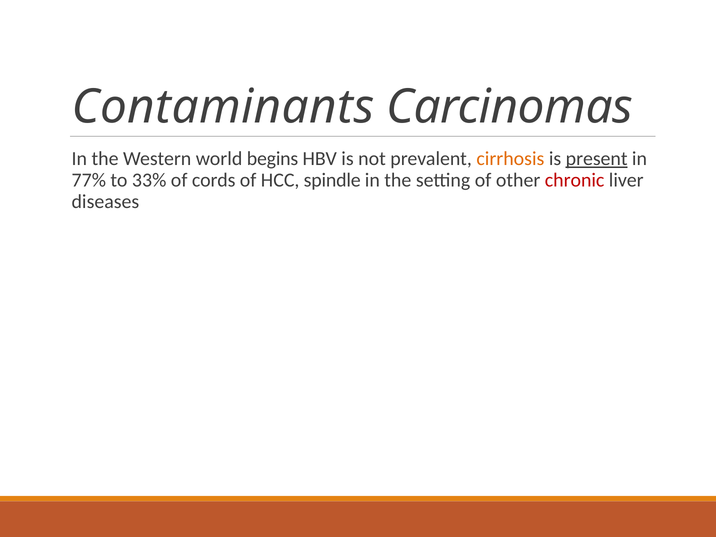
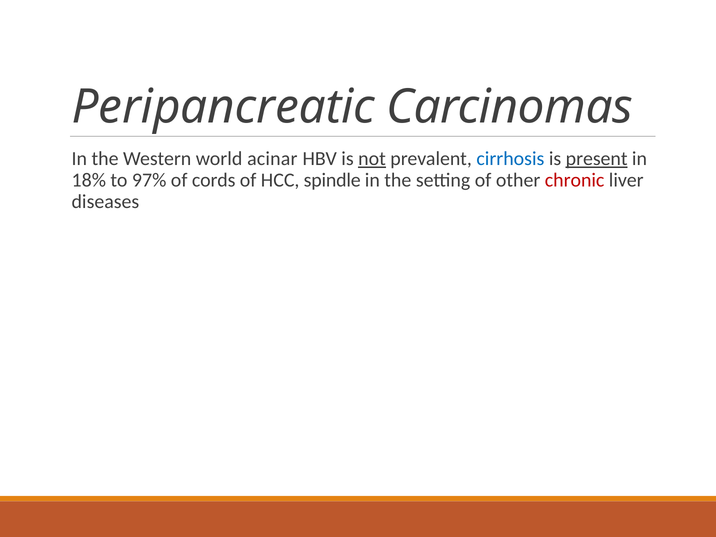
Contaminants: Contaminants -> Peripancreatic
begins: begins -> acinar
not underline: none -> present
cirrhosis colour: orange -> blue
77%: 77% -> 18%
33%: 33% -> 97%
